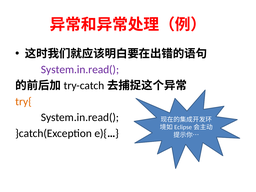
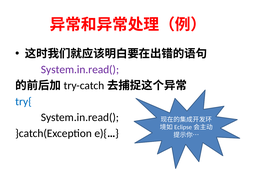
try{ colour: orange -> blue
